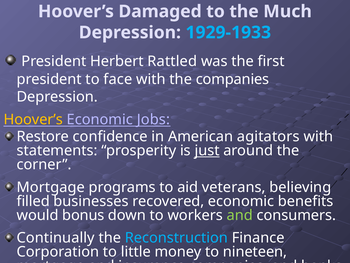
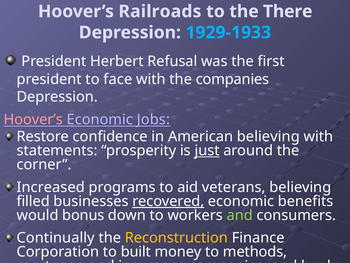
Damaged: Damaged -> Railroads
Much: Much -> There
Rattled: Rattled -> Refusal
Hoover’s at (33, 119) colour: yellow -> pink
American agitators: agitators -> believing
Mortgage at (51, 187): Mortgage -> Increased
recovered underline: none -> present
Reconstruction colour: light blue -> yellow
little: little -> built
nineteen: nineteen -> methods
